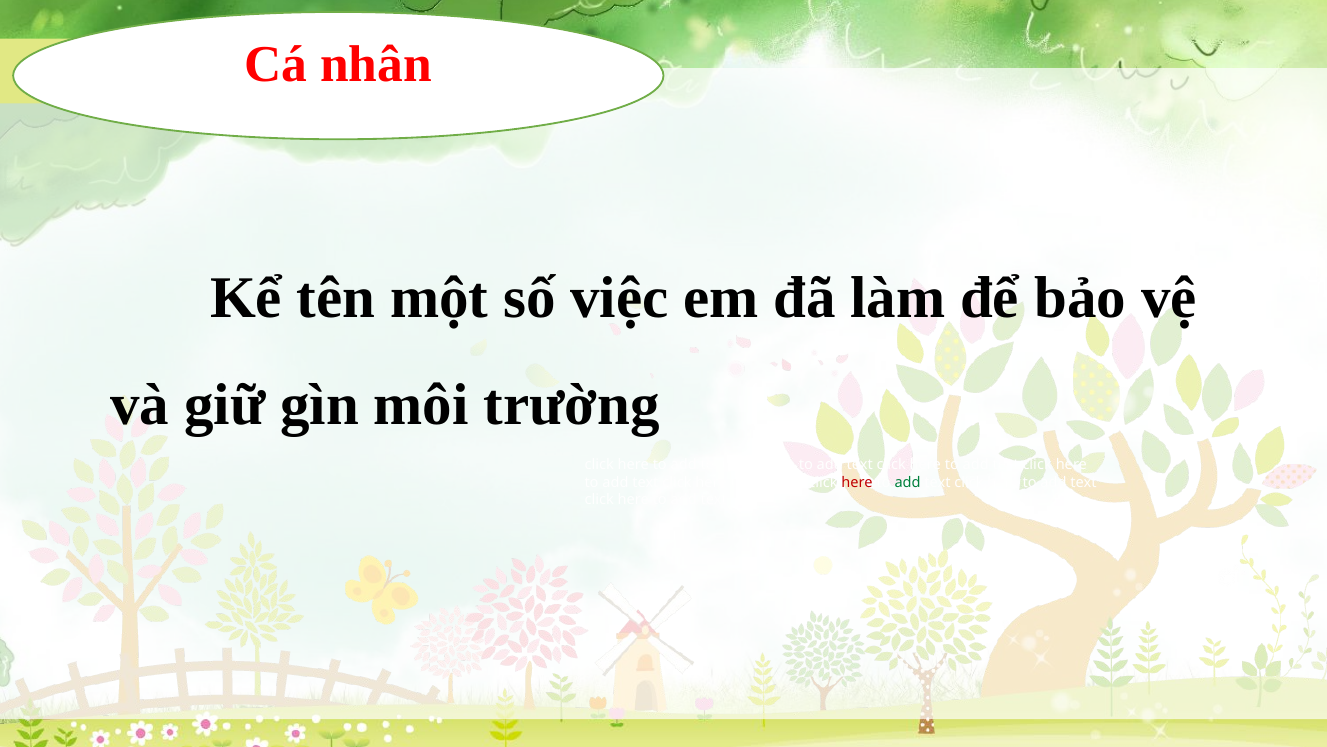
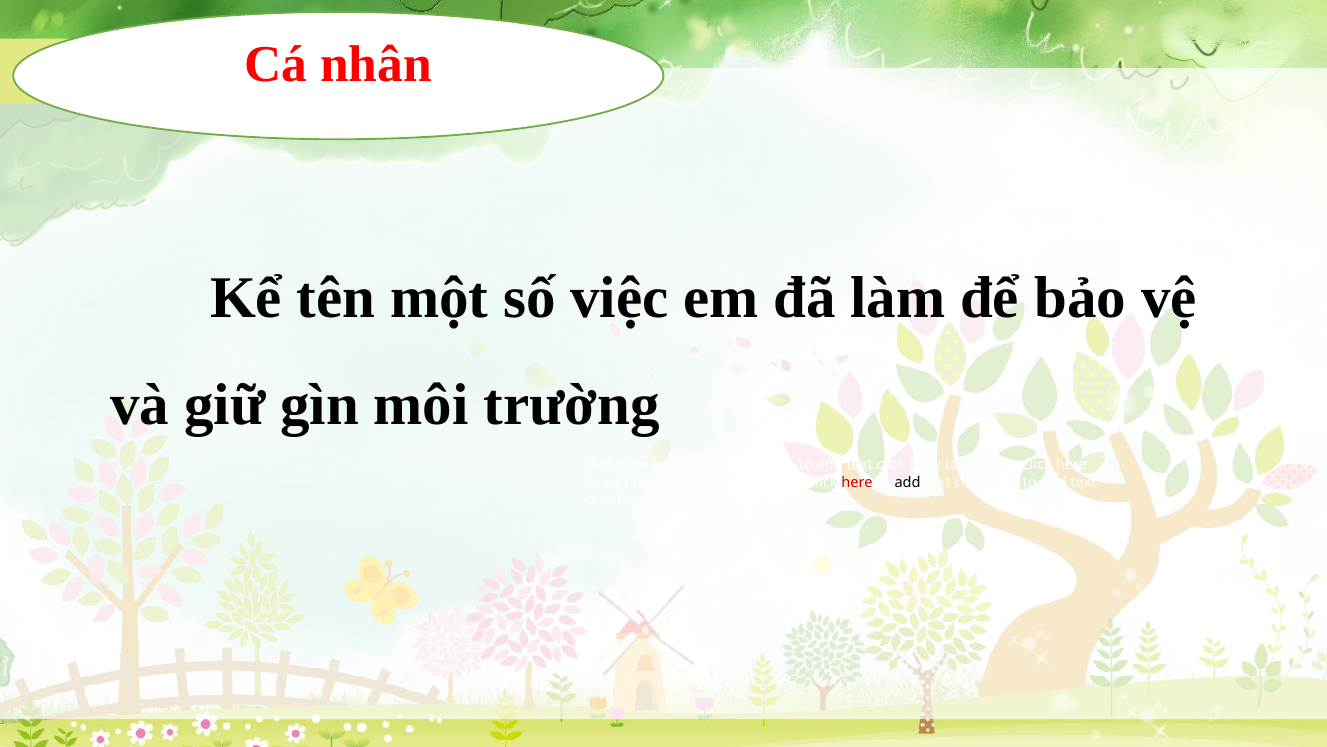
add at (908, 482) colour: green -> black
